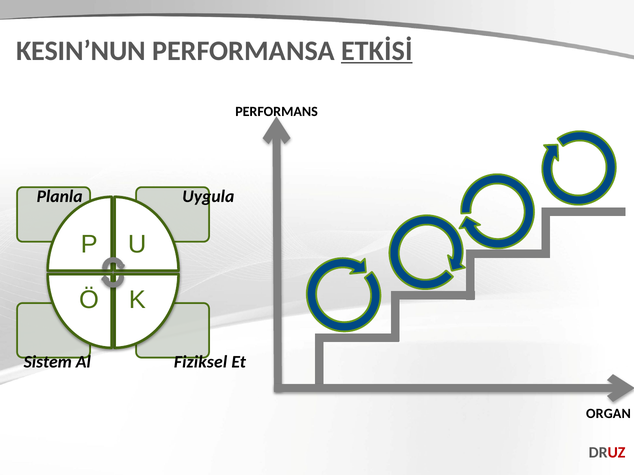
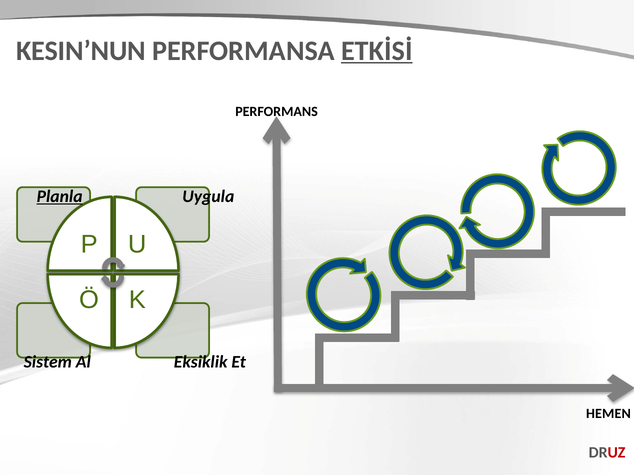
Planla underline: none -> present
Fiziksel: Fiziksel -> Eksiklik
ORGAN: ORGAN -> HEMEN
